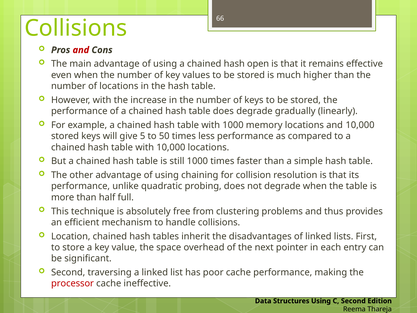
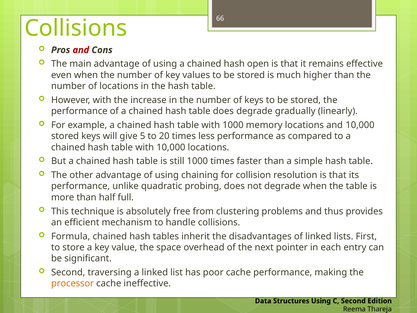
50: 50 -> 20
Location: Location -> Formula
processor colour: red -> orange
